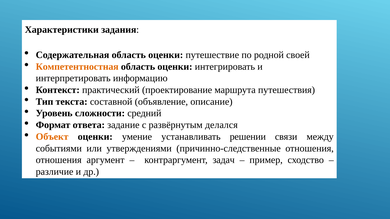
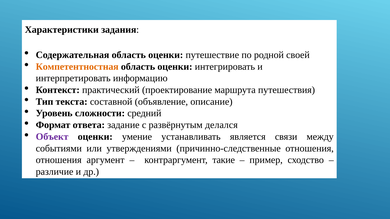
Объект colour: orange -> purple
решении: решении -> является
задач: задач -> такие
